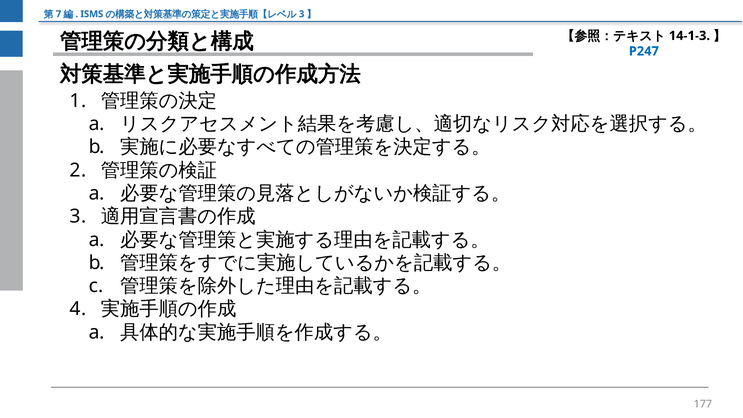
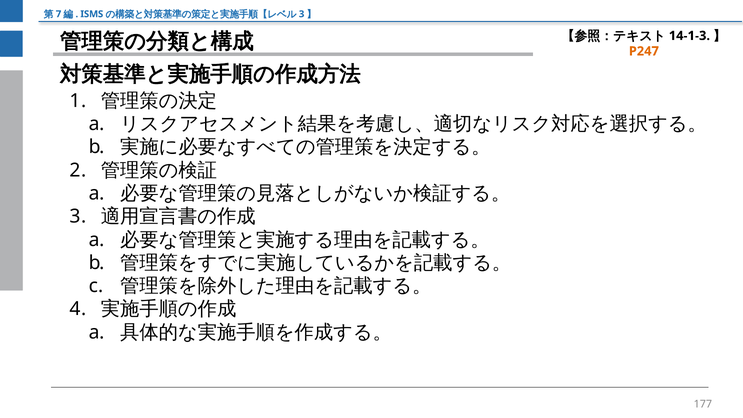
P247 colour: blue -> orange
